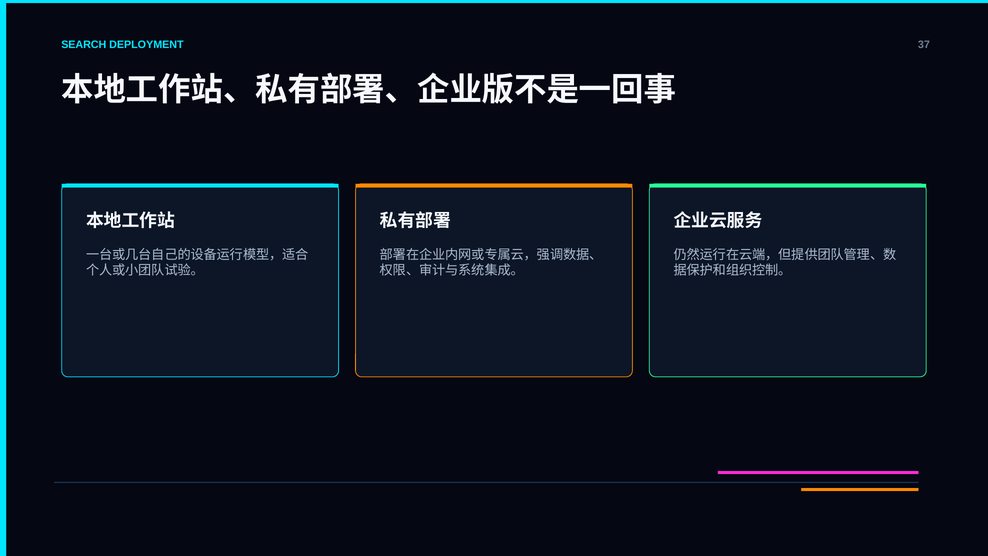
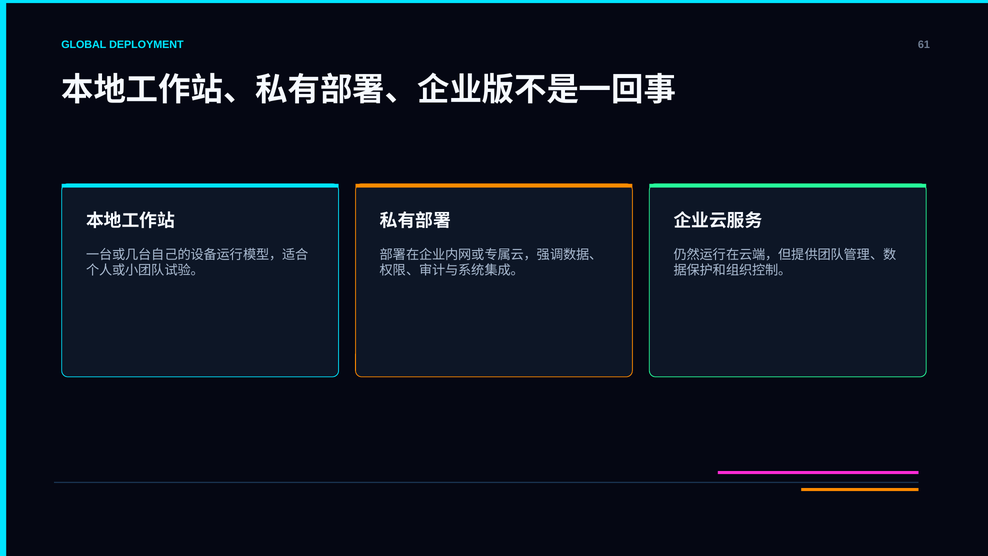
SEARCH: SEARCH -> GLOBAL
37: 37 -> 61
